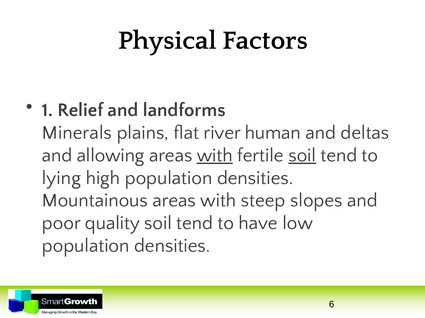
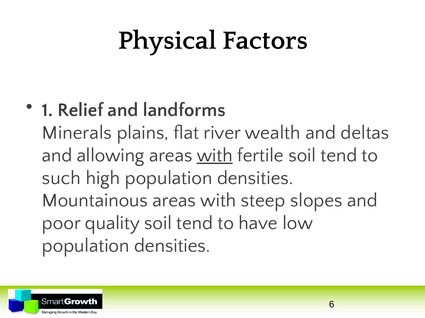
human: human -> wealth
soil at (302, 156) underline: present -> none
lying: lying -> such
